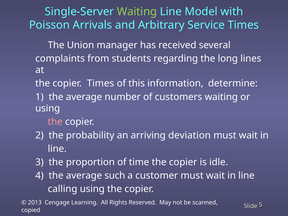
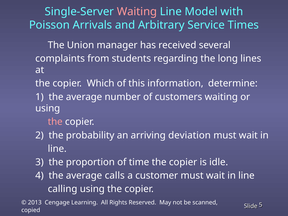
Waiting at (137, 12) colour: light green -> pink
copier Times: Times -> Which
such: such -> calls
